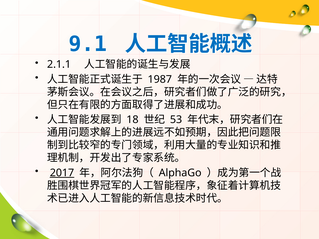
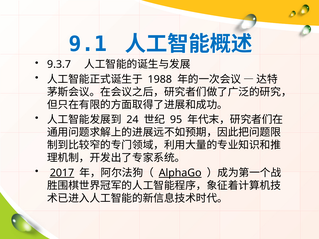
2.1.1: 2.1.1 -> 9.3.7
1987: 1987 -> 1988
18: 18 -> 24
53: 53 -> 95
AlphaGo underline: none -> present
